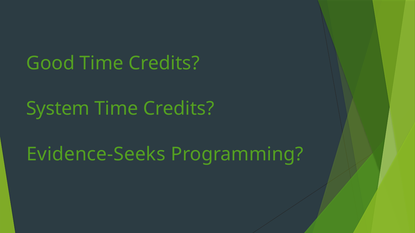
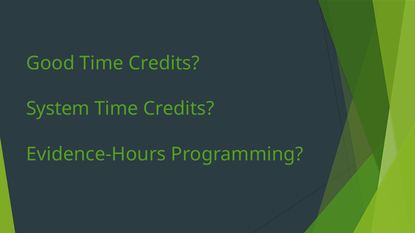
Evidence-Seeks: Evidence-Seeks -> Evidence-Hours
